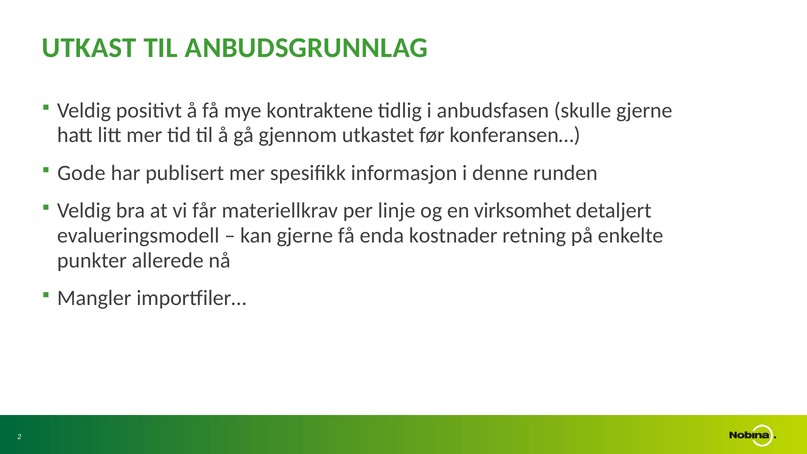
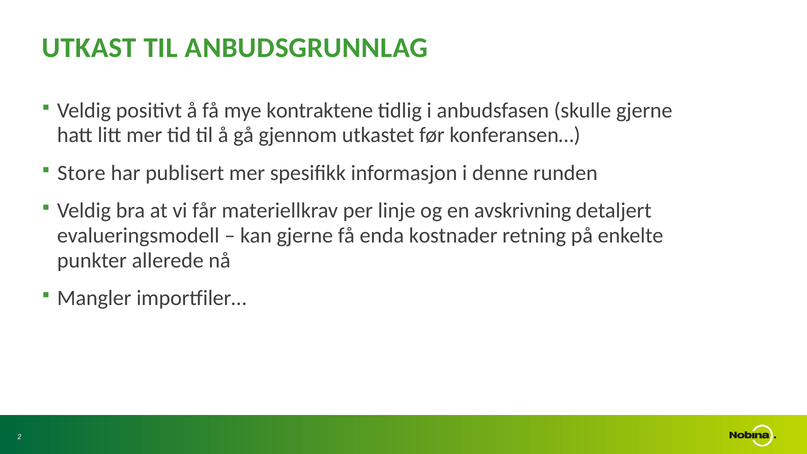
Gode: Gode -> Store
virksomhet: virksomhet -> avskrivning
